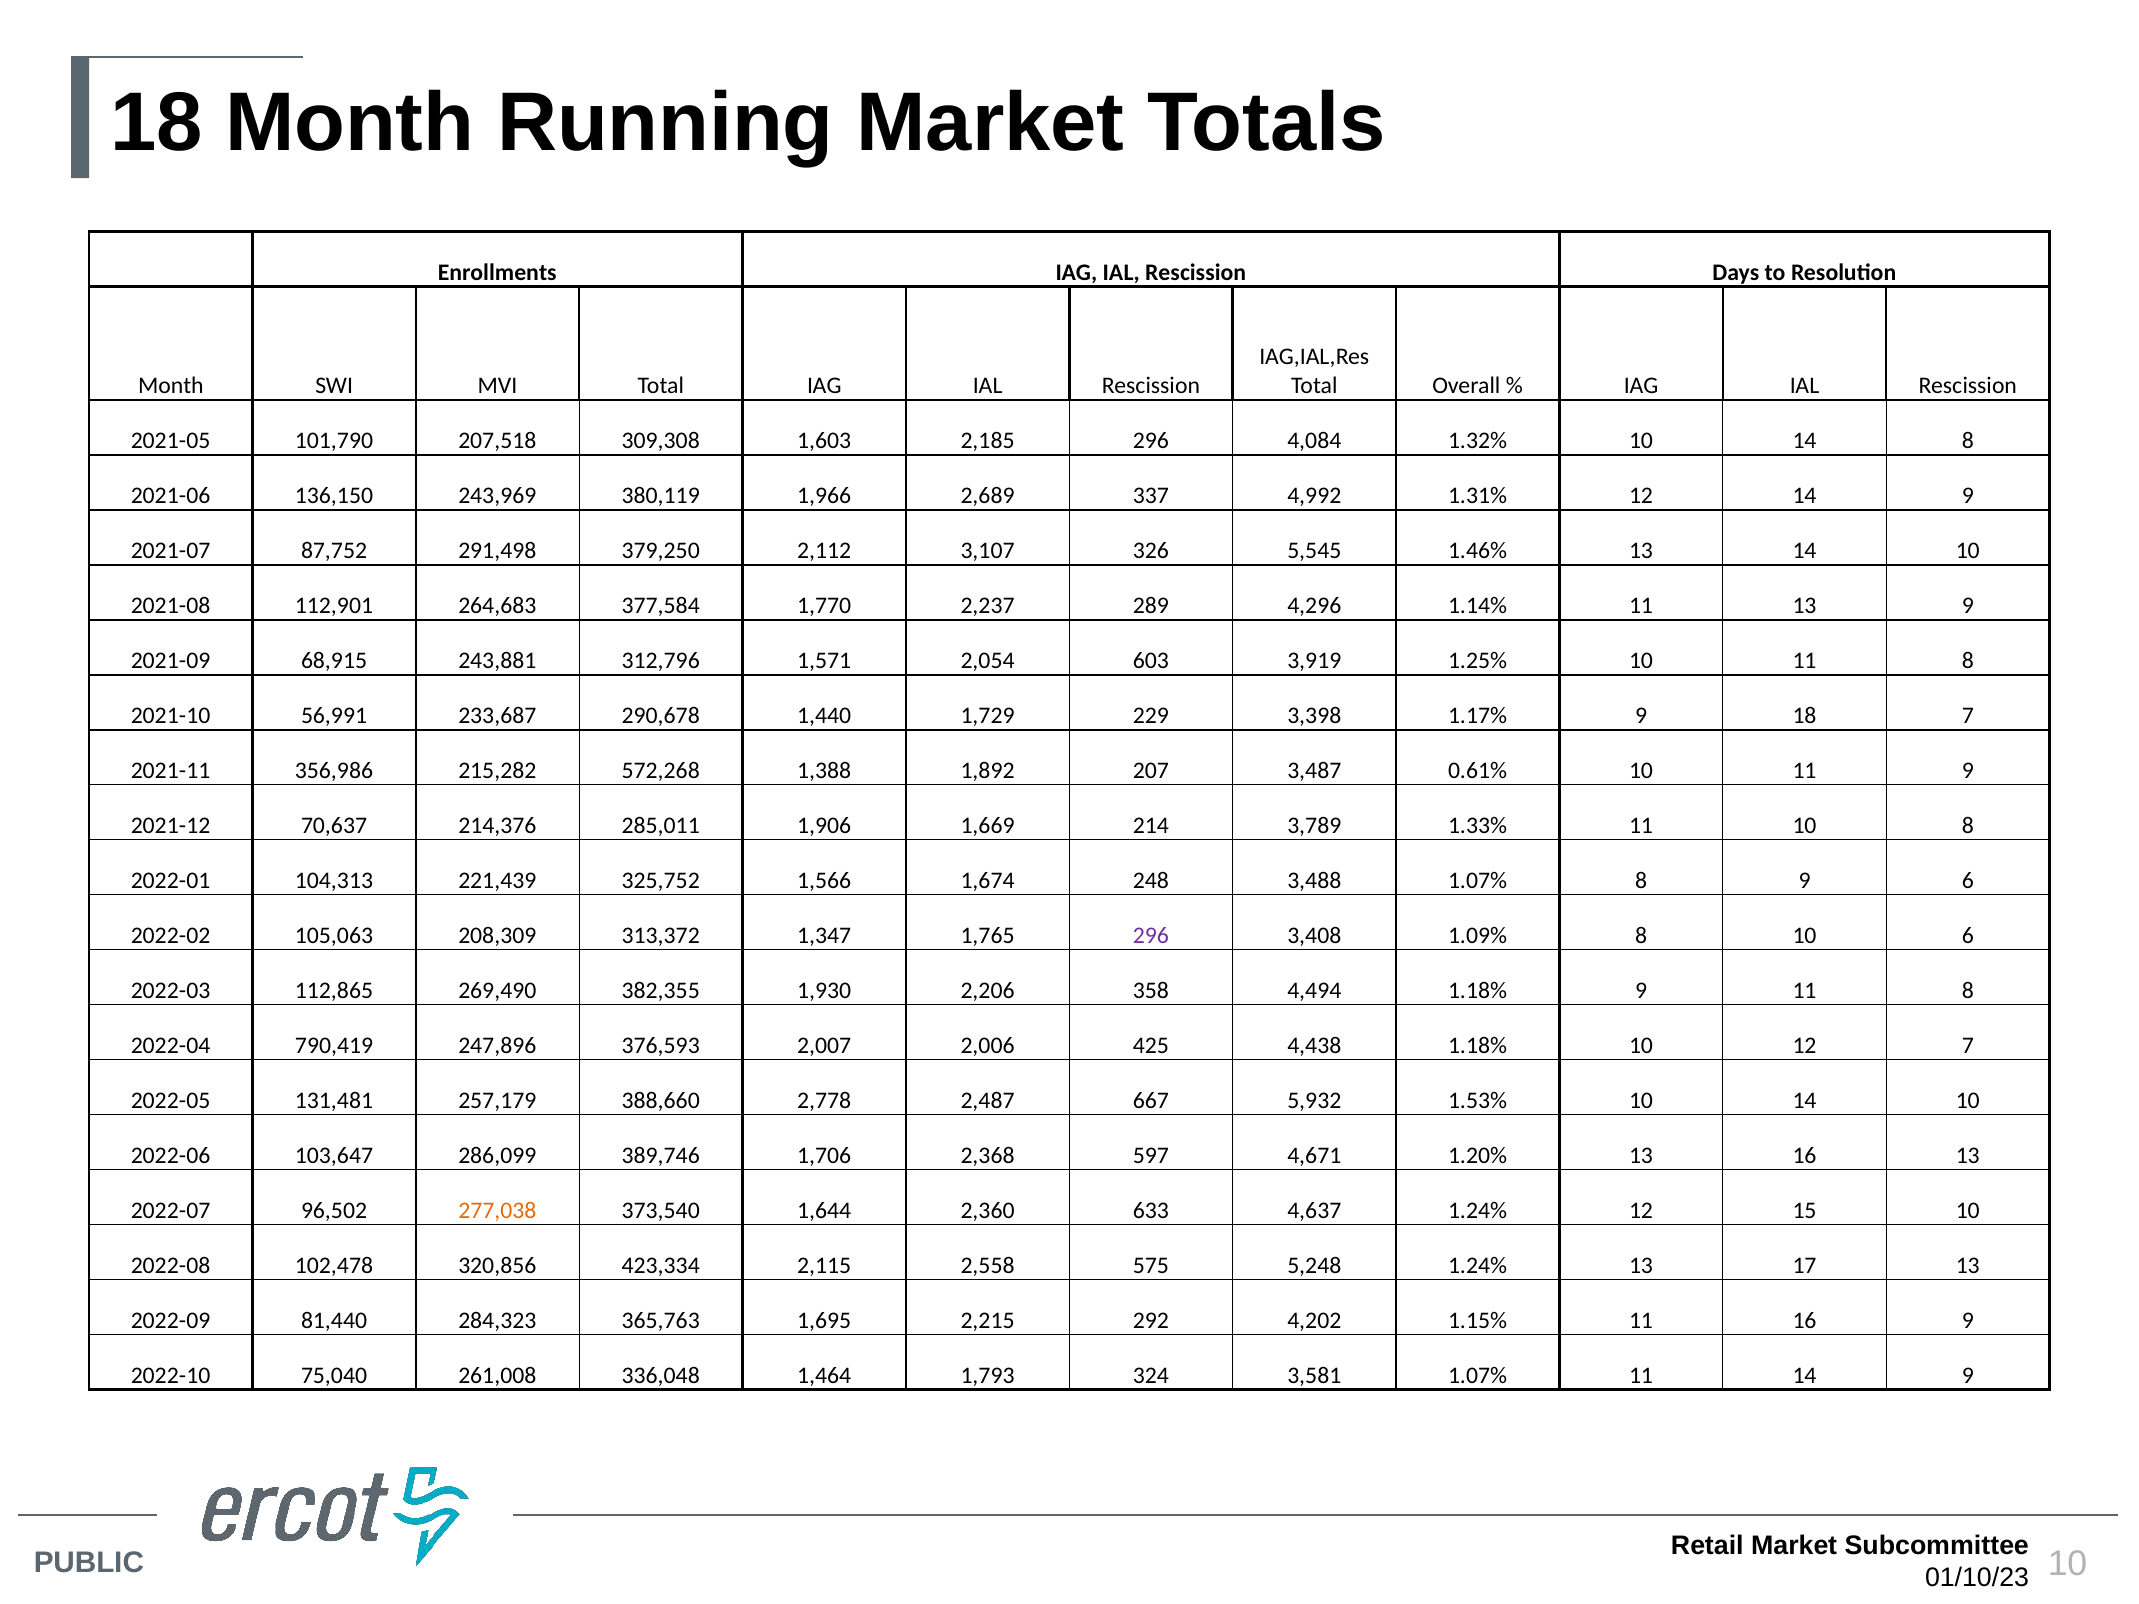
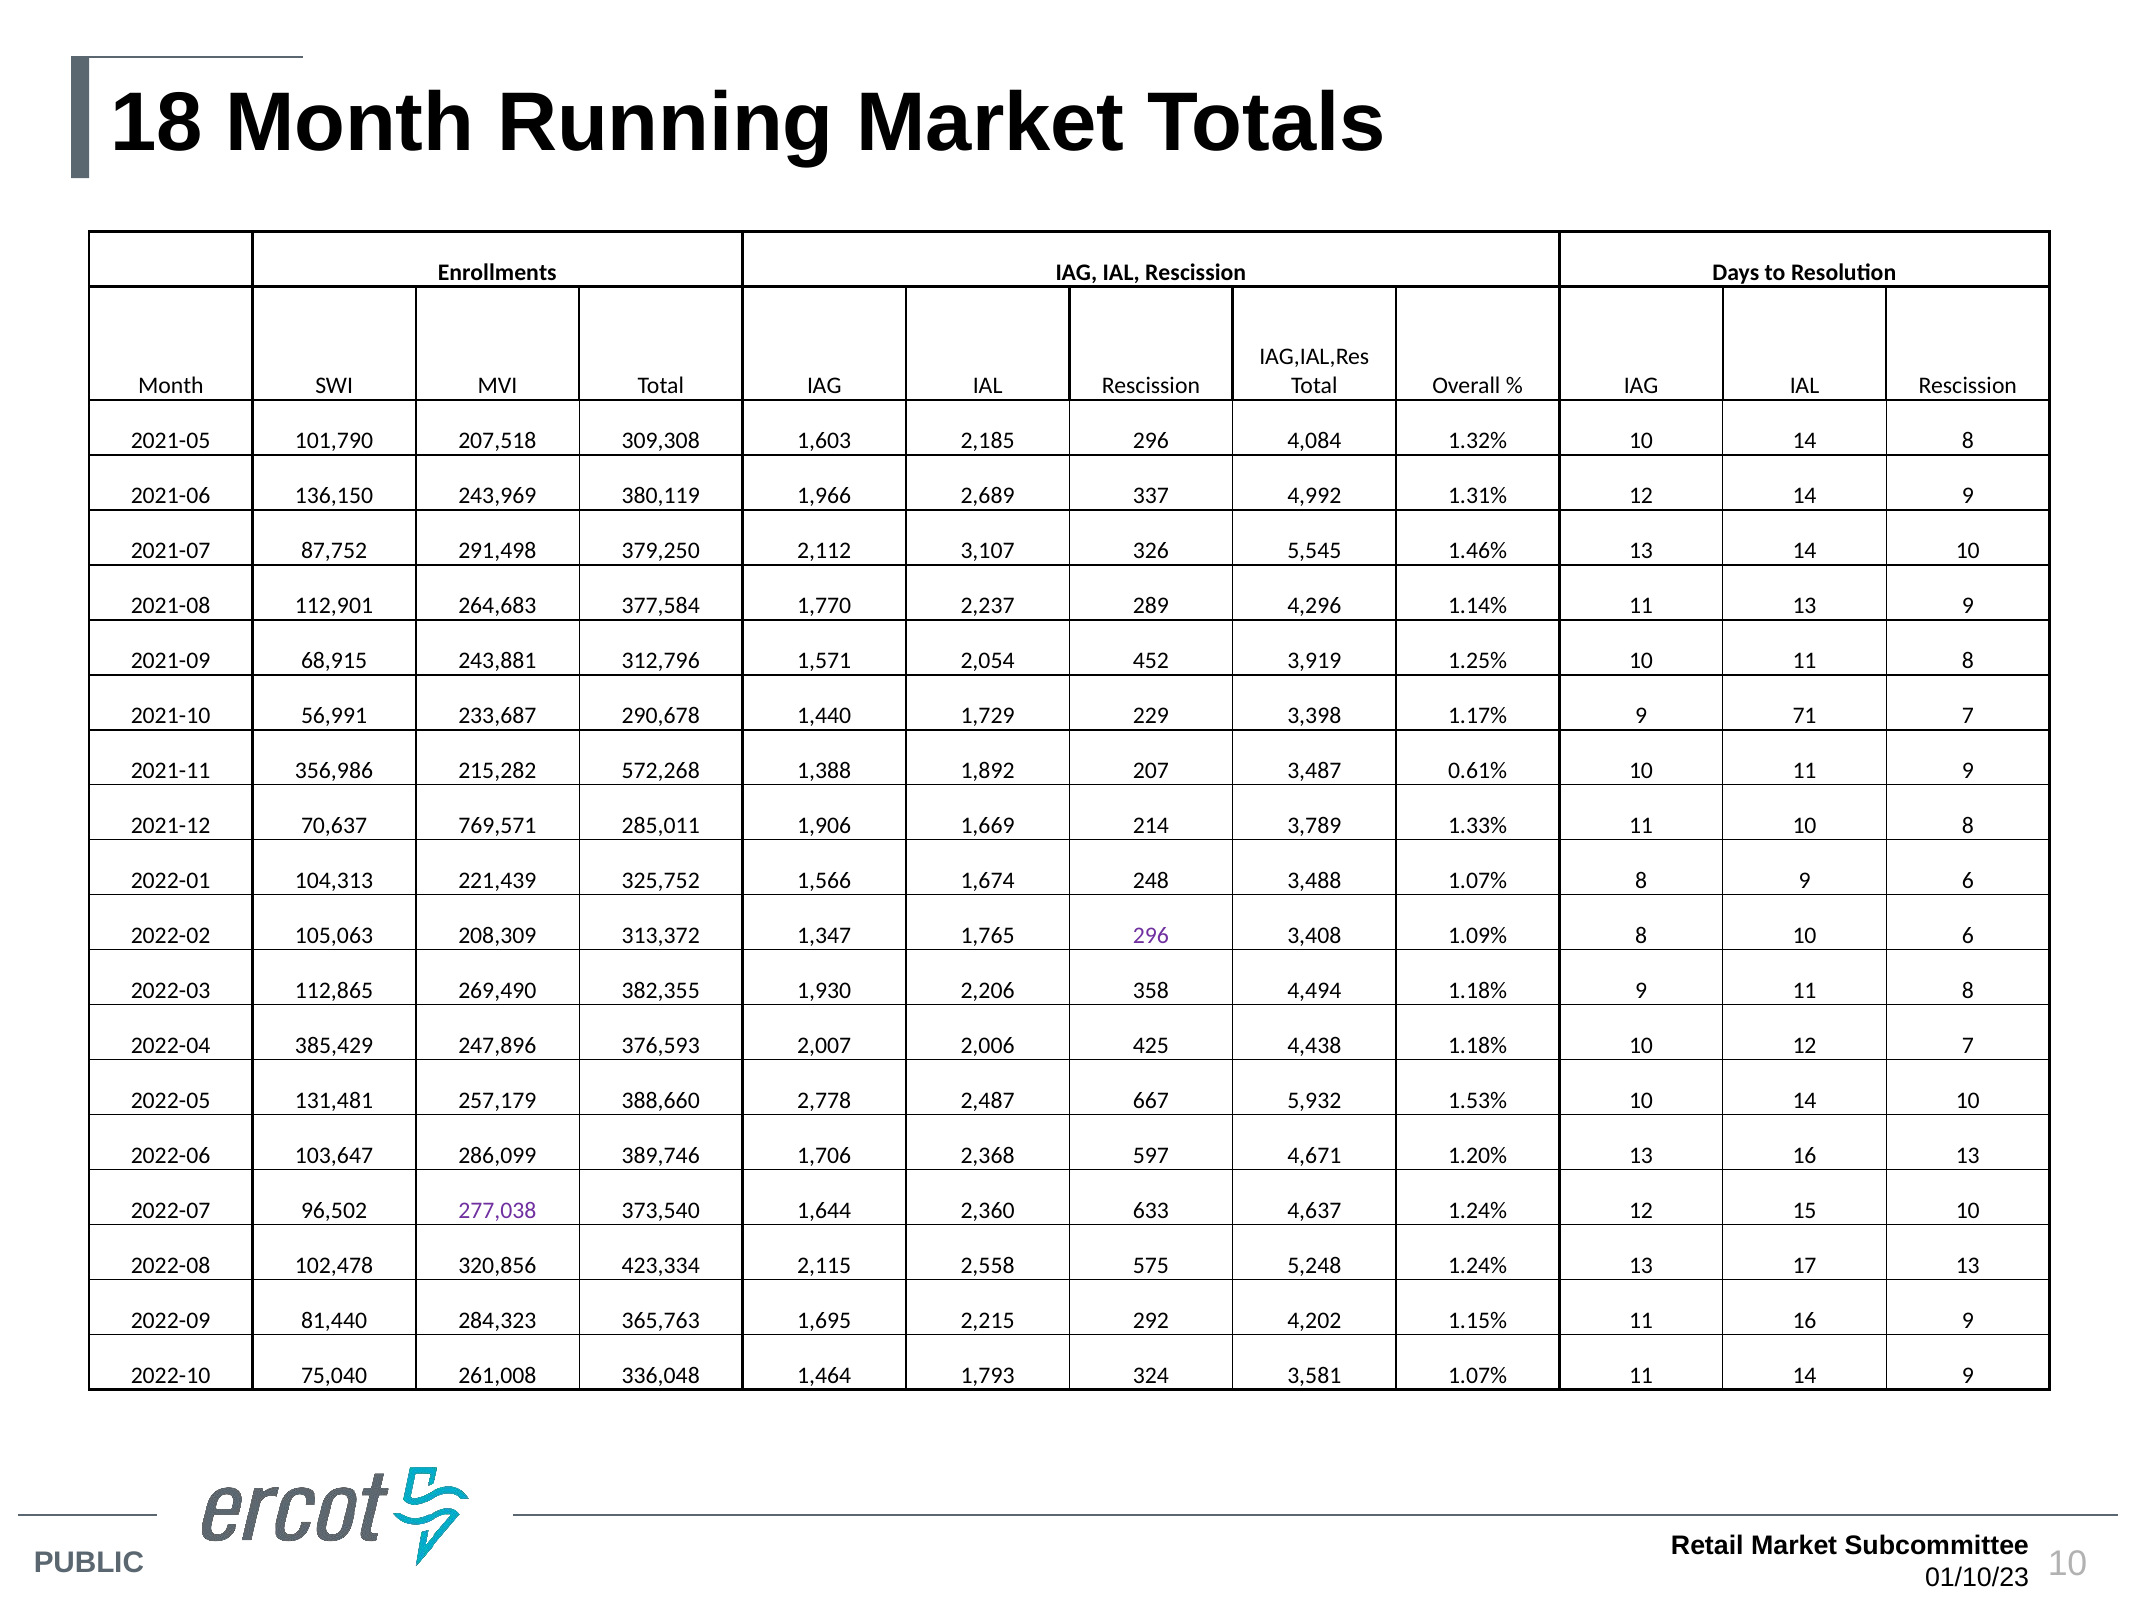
603: 603 -> 452
9 18: 18 -> 71
214,376: 214,376 -> 769,571
790,419: 790,419 -> 385,429
277,038 colour: orange -> purple
